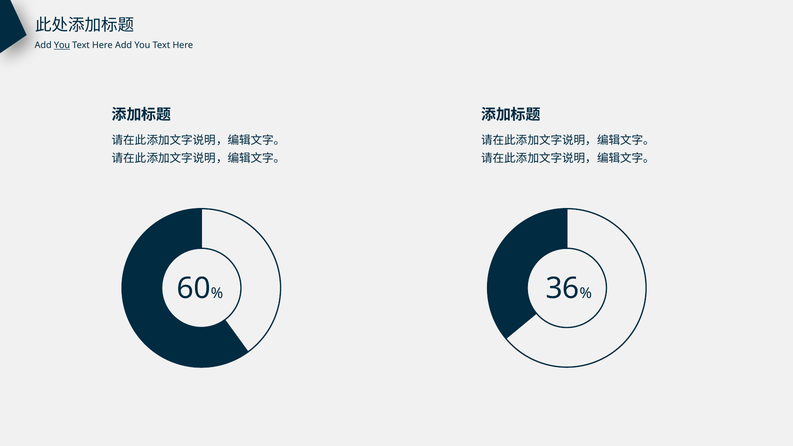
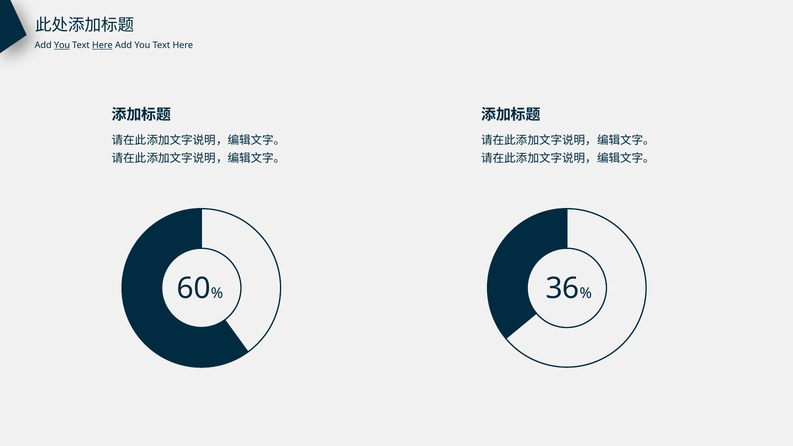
Here at (102, 45) underline: none -> present
